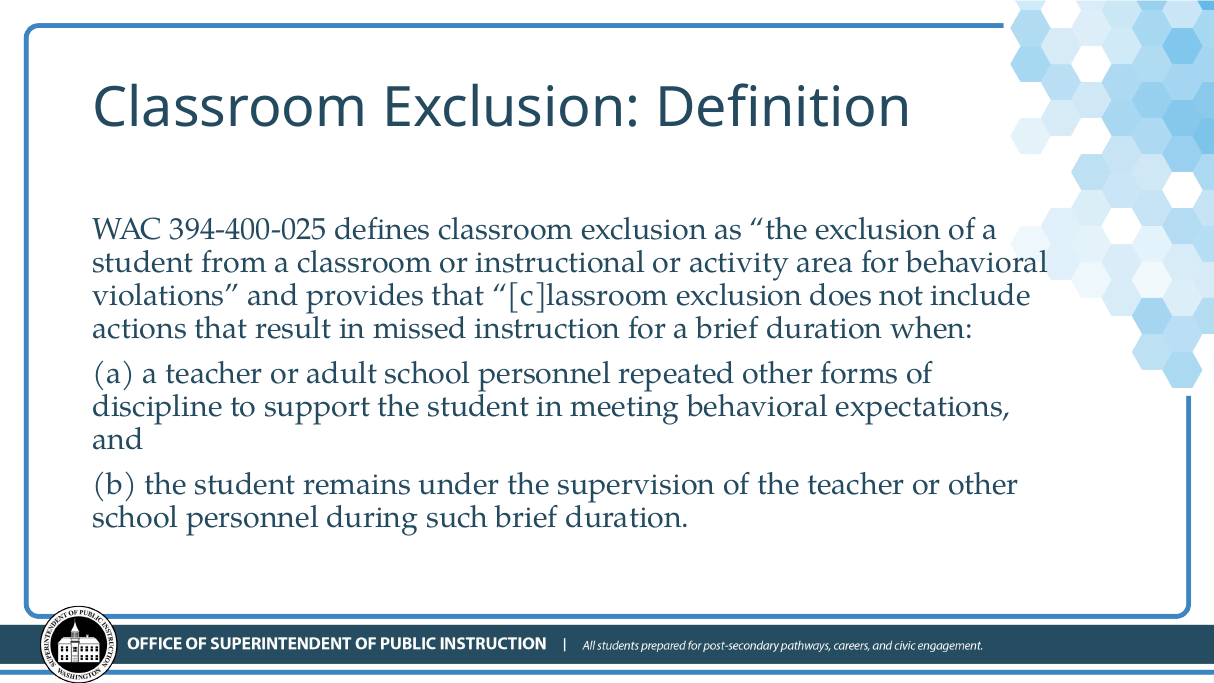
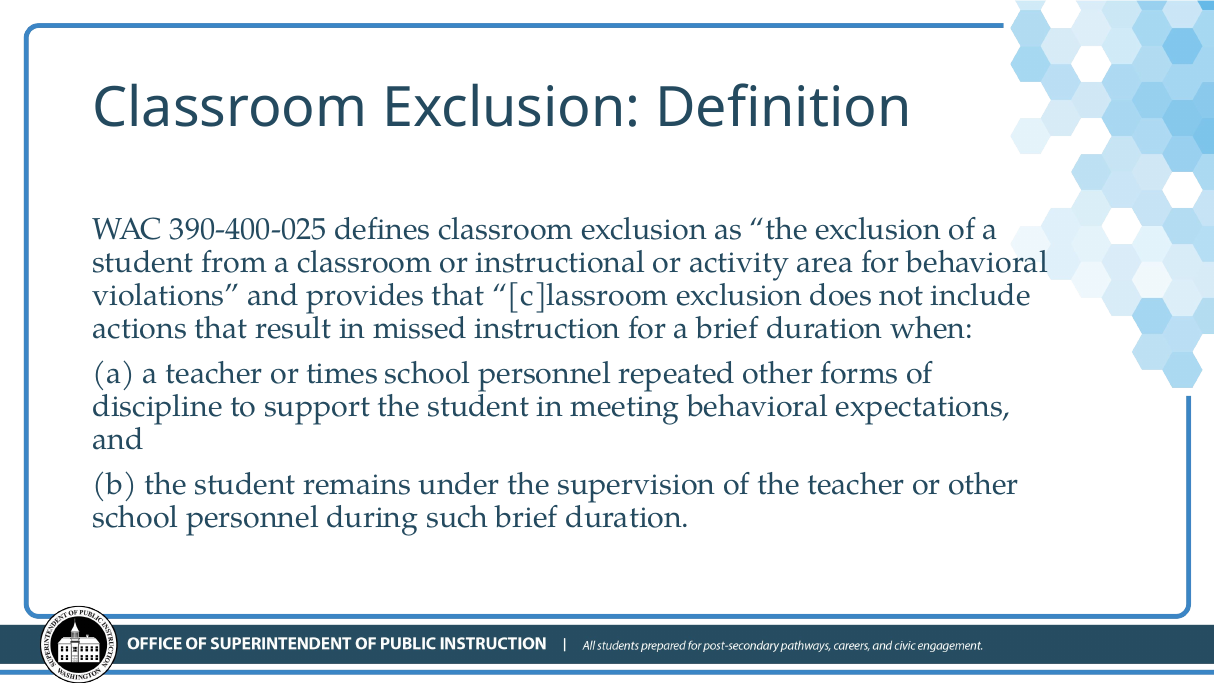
394-400-025: 394-400-025 -> 390-400-025
adult: adult -> times
